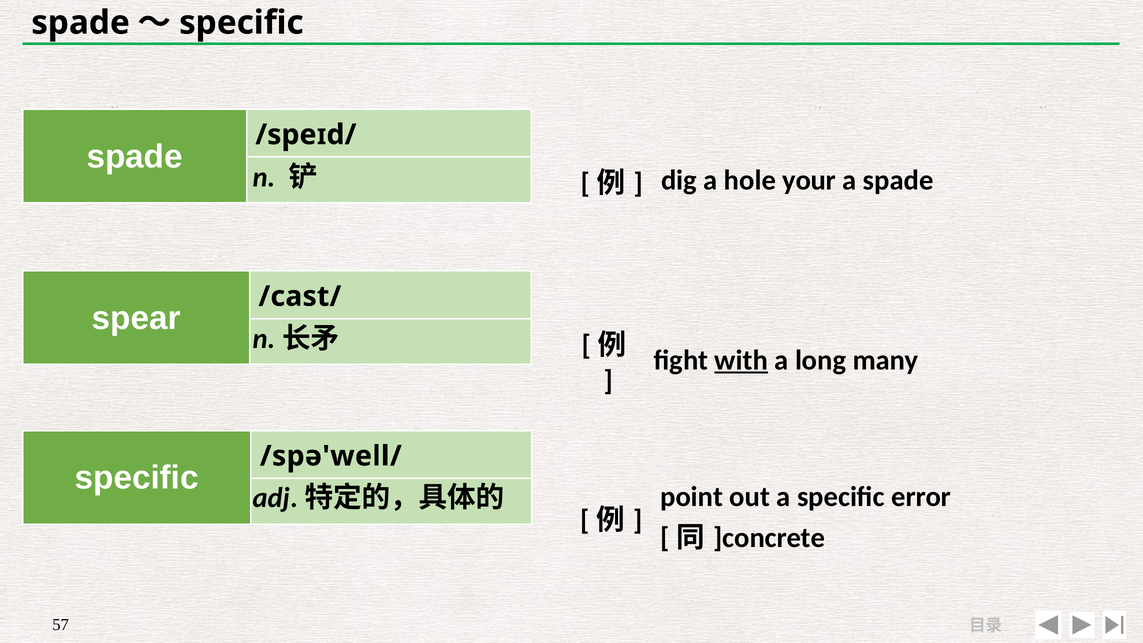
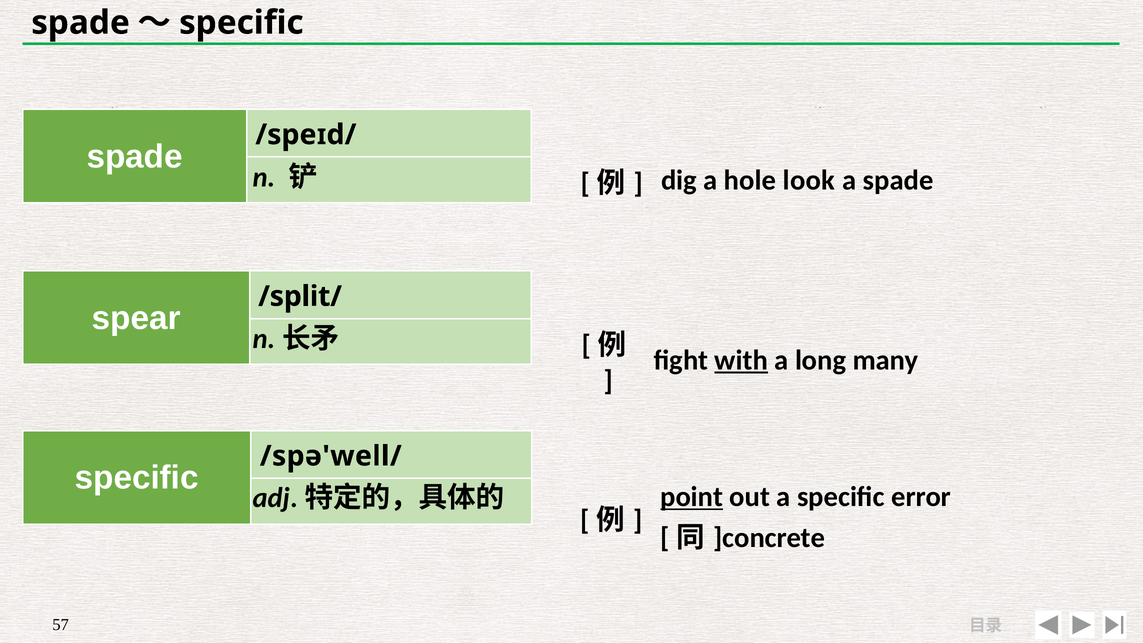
your: your -> look
/cast/: /cast/ -> /split/
point underline: none -> present
